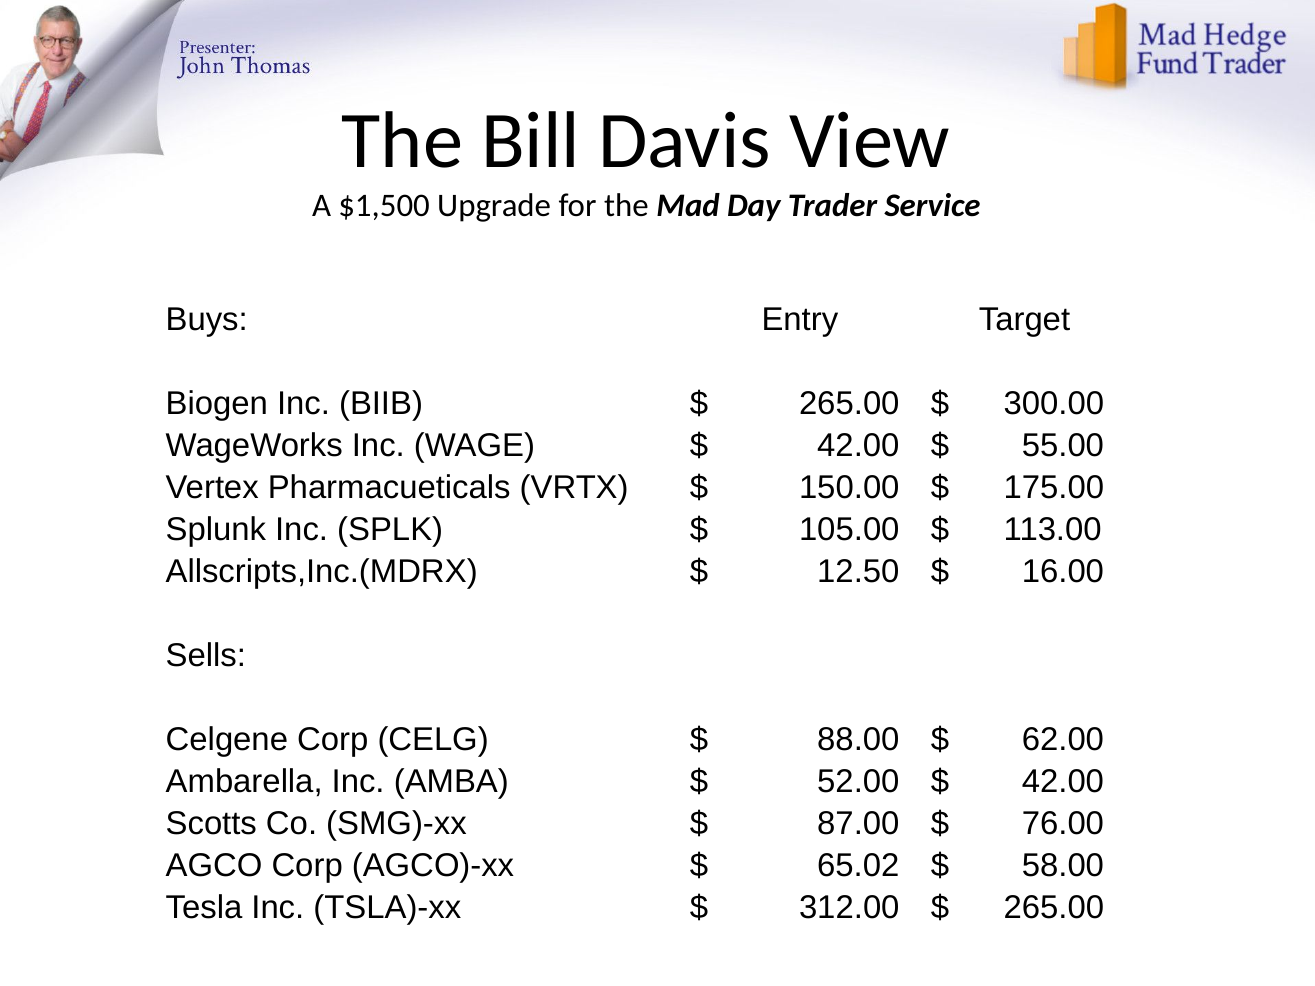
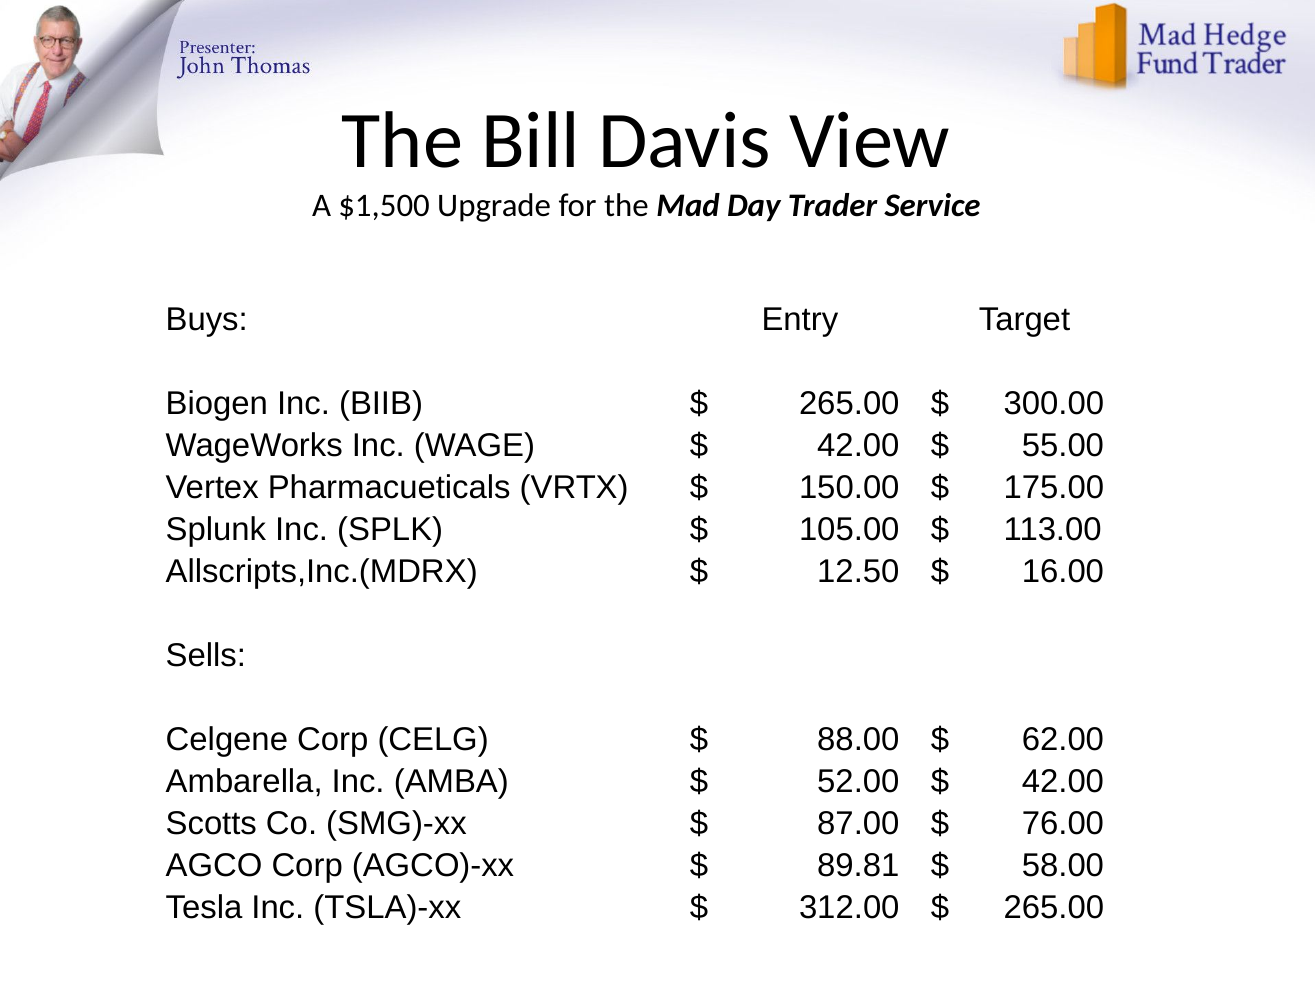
65.02: 65.02 -> 89.81
